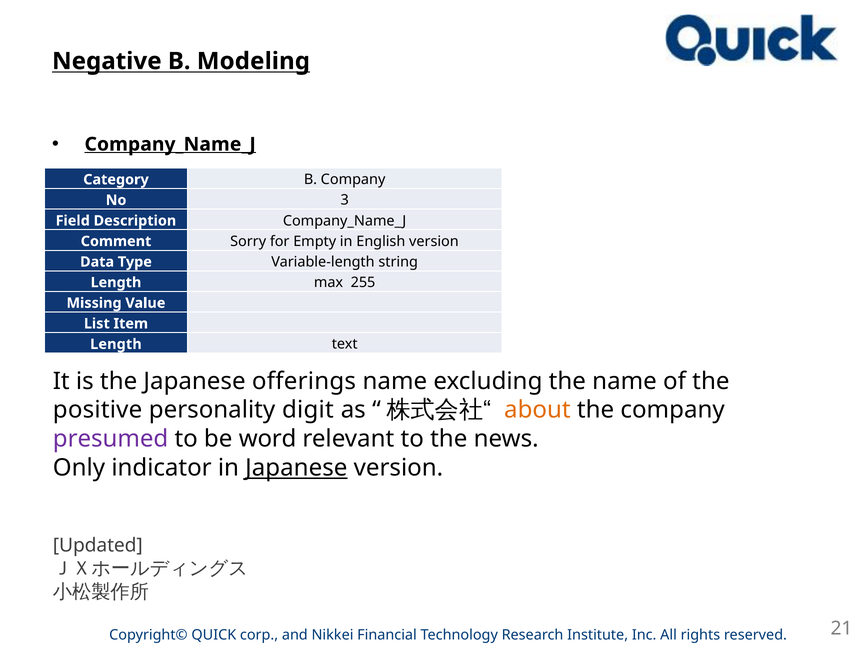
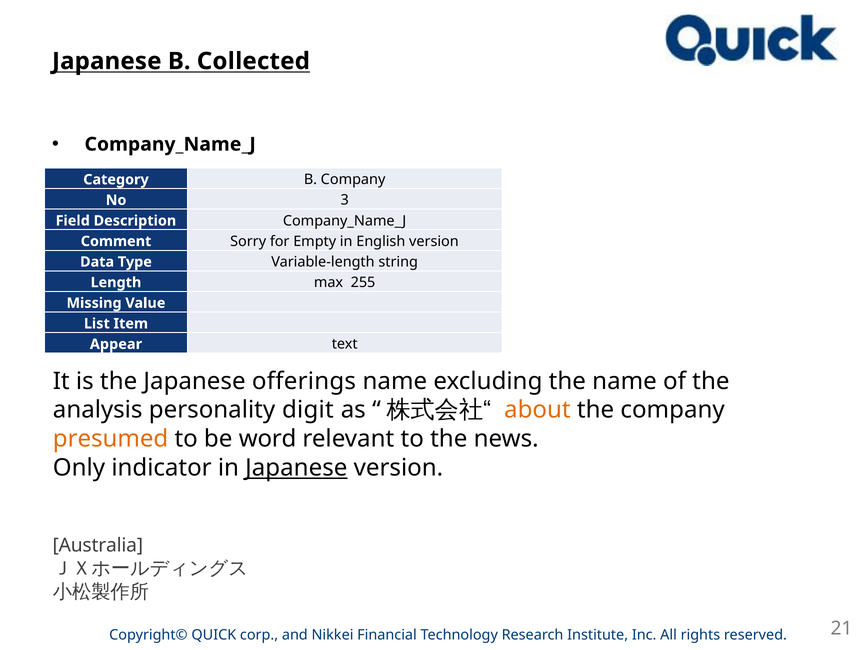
Negative at (107, 61): Negative -> Japanese
Modeling: Modeling -> Collected
Company_Name_J at (170, 144) underline: present -> none
Length at (116, 344): Length -> Appear
positive: positive -> analysis
presumed colour: purple -> orange
Updated: Updated -> Australia
